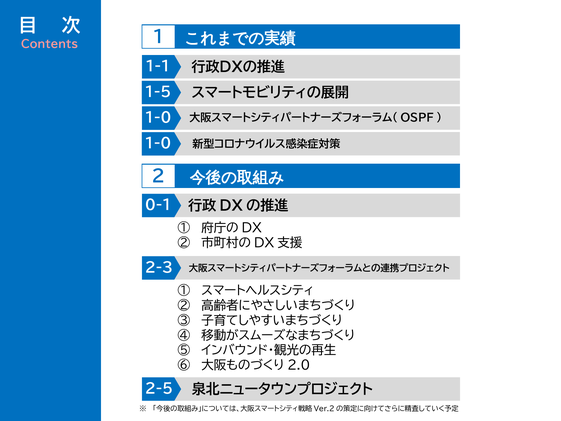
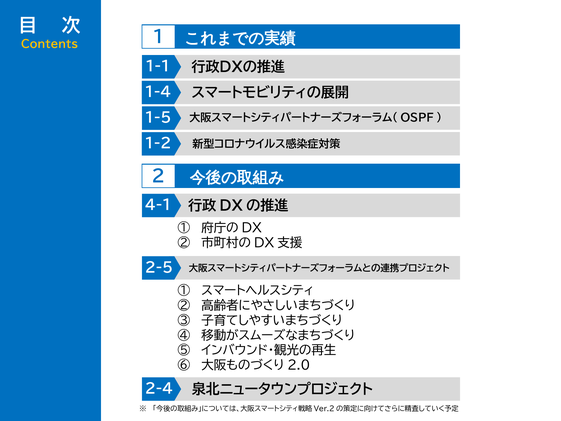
Contents colour: pink -> yellow
1-5: 1-5 -> 1-4
1-0 at (158, 118): 1-0 -> 1-5
1-0 at (158, 144): 1-0 -> 1-2
0-1: 0-1 -> 4-1
2-3: 2-3 -> 2-5
2-5: 2-5 -> 2-4
